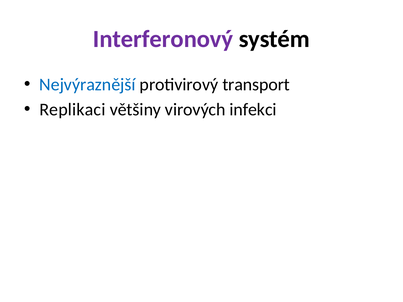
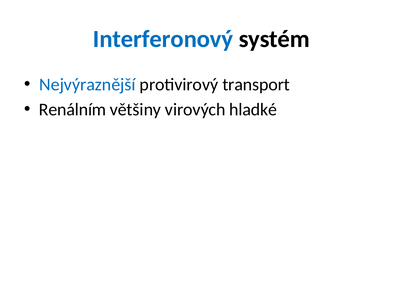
Interferonový colour: purple -> blue
Replikaci: Replikaci -> Renálním
infekci: infekci -> hladké
